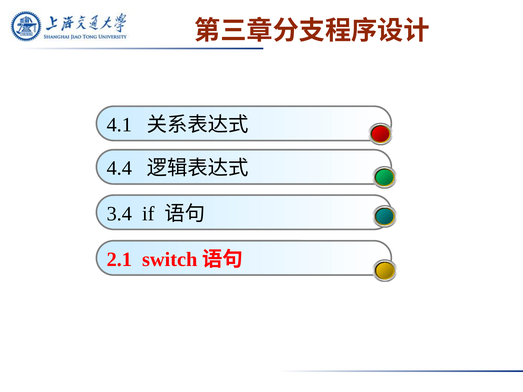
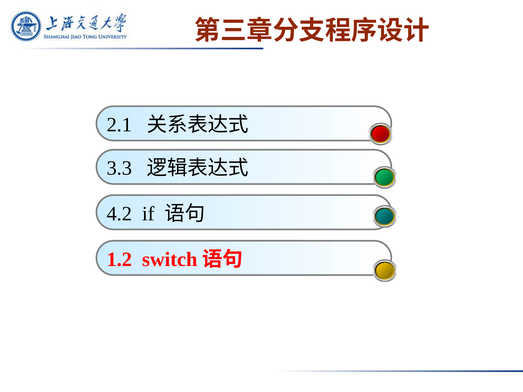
4.1: 4.1 -> 2.1
4.4: 4.4 -> 3.3
3.4: 3.4 -> 4.2
2.1: 2.1 -> 1.2
